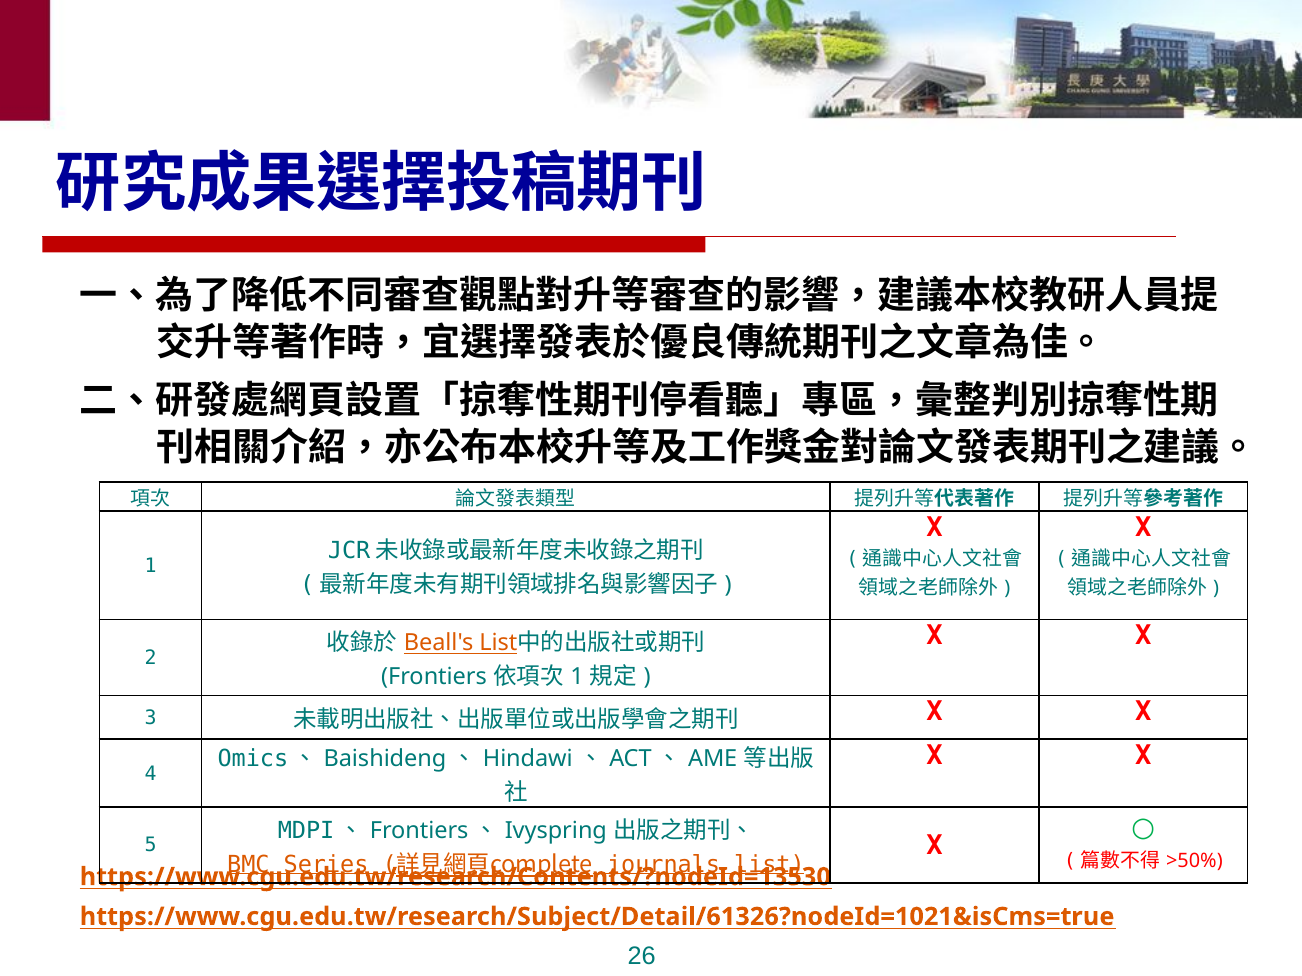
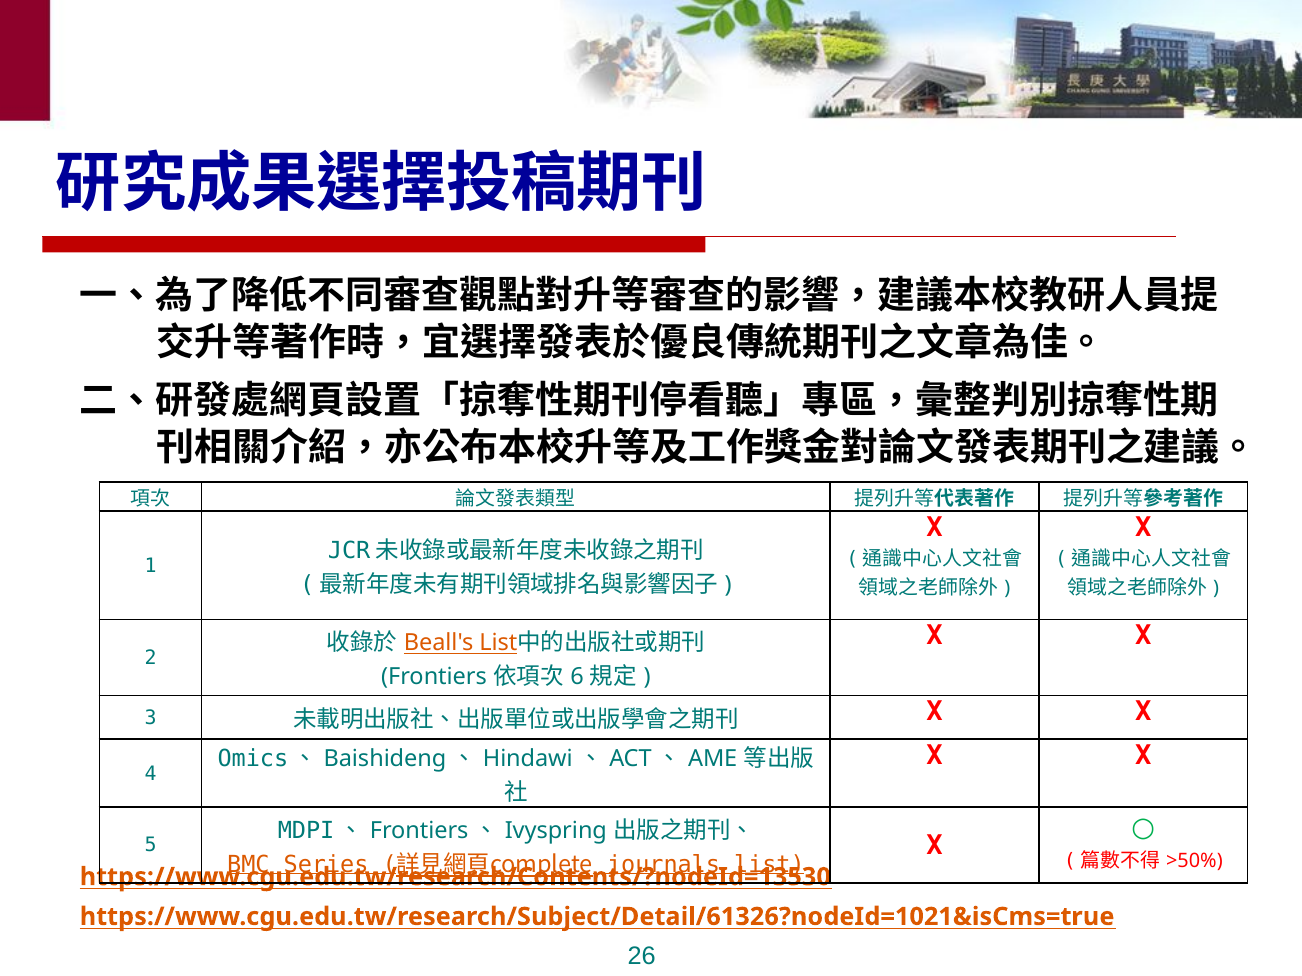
1 at (577, 677): 1 -> 6
